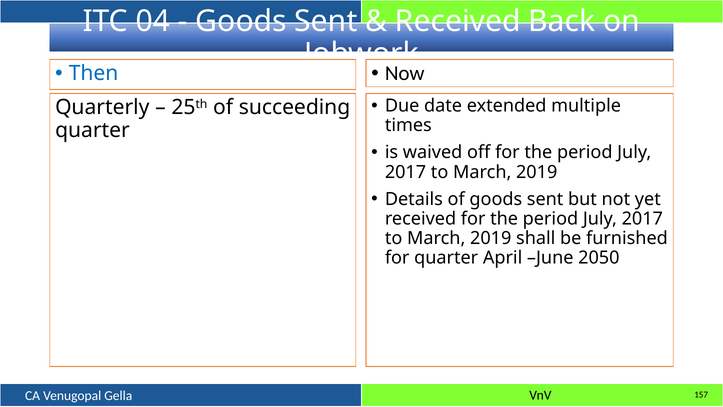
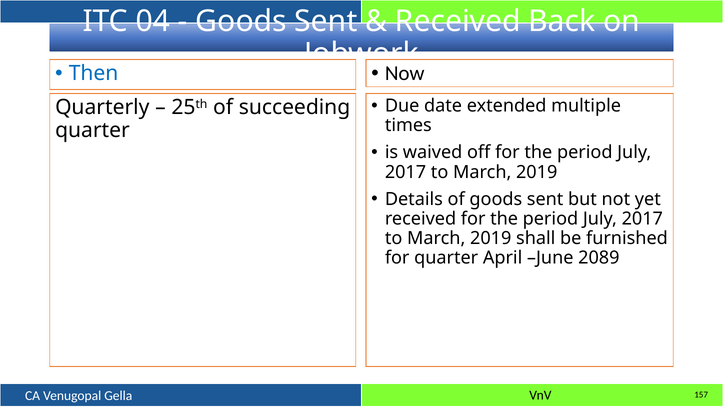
2050: 2050 -> 2089
